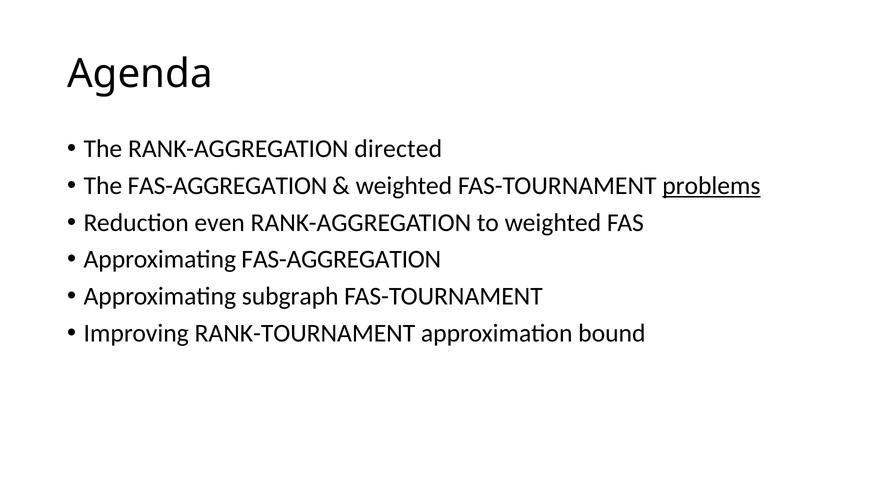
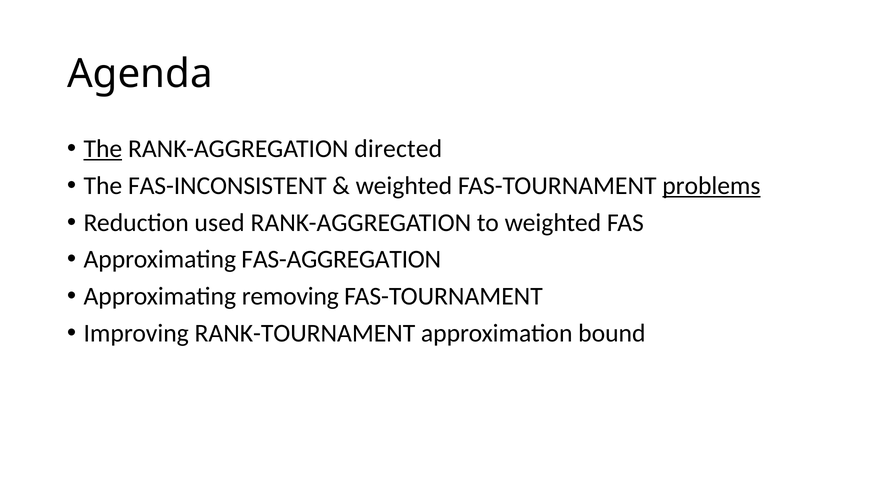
The at (103, 149) underline: none -> present
The FAS-AGGREGATION: FAS-AGGREGATION -> FAS-INCONSISTENT
even: even -> used
subgraph: subgraph -> removing
